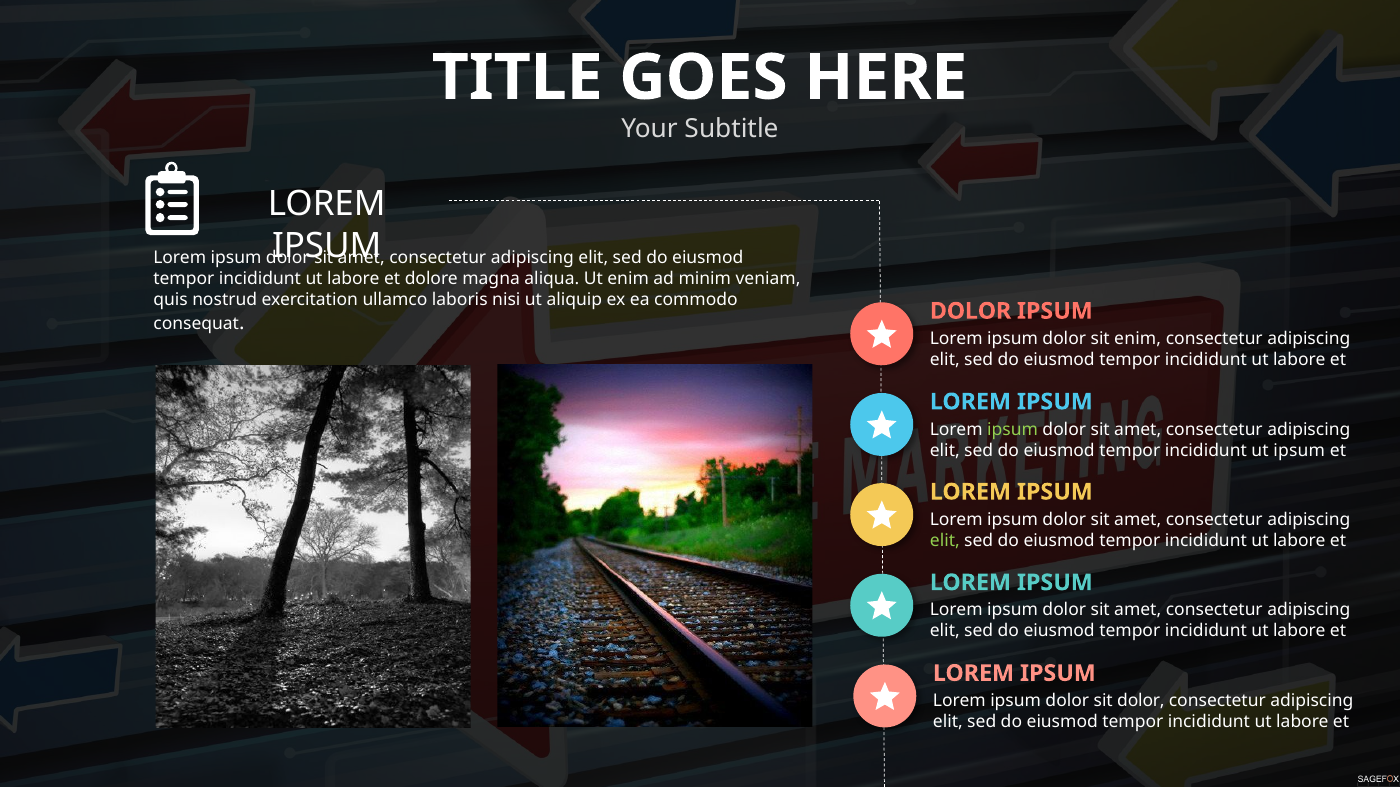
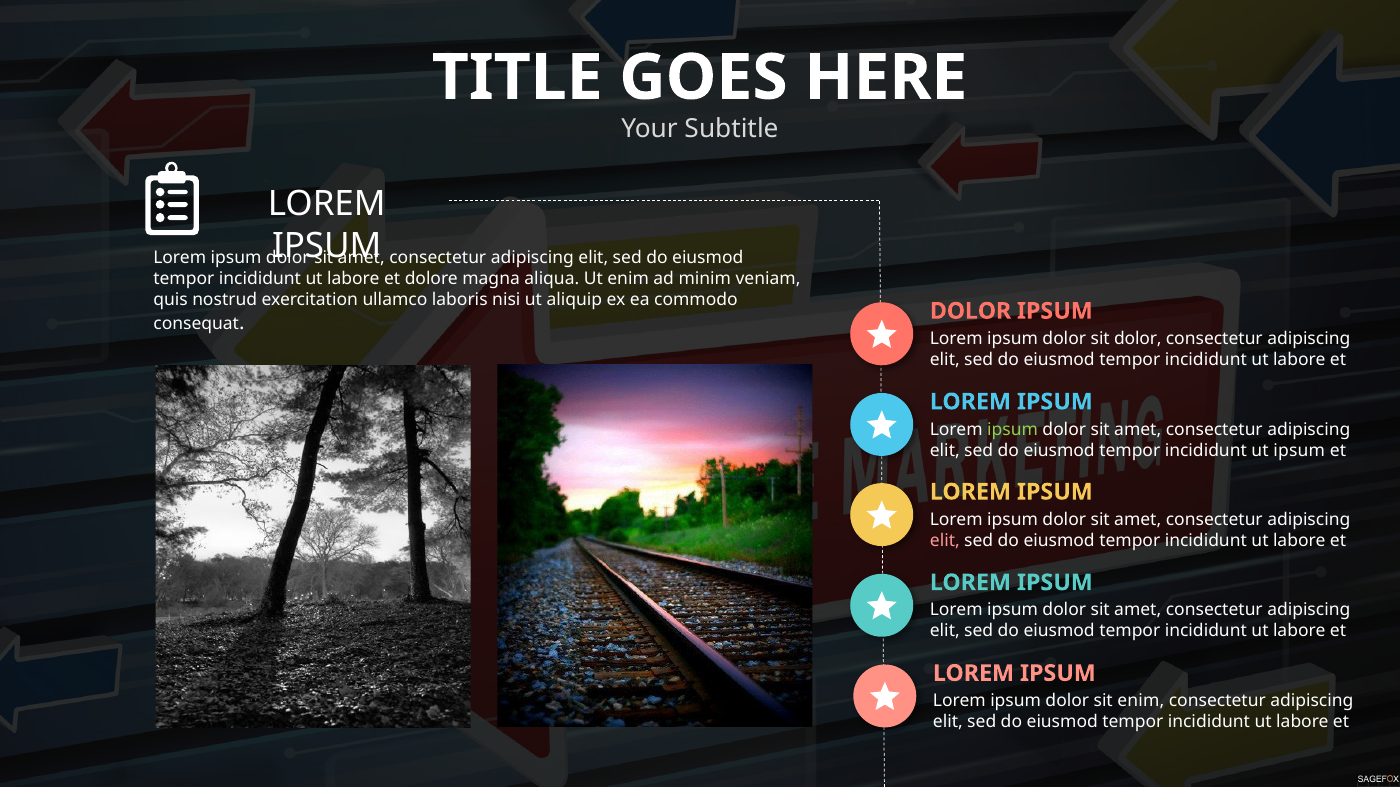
sit enim: enim -> dolor
elit at (945, 541) colour: light green -> pink
sit dolor: dolor -> enim
